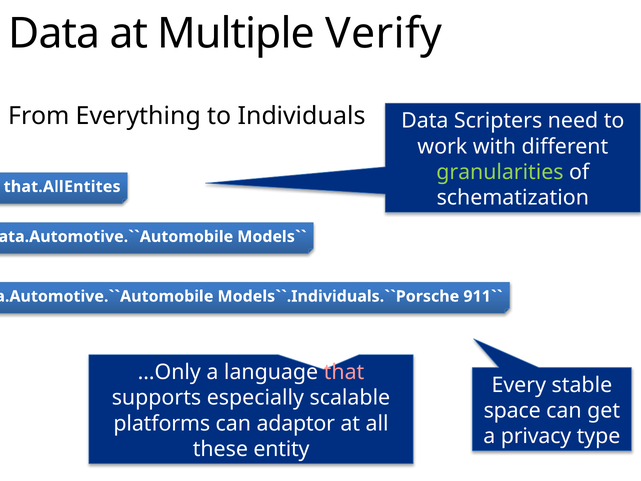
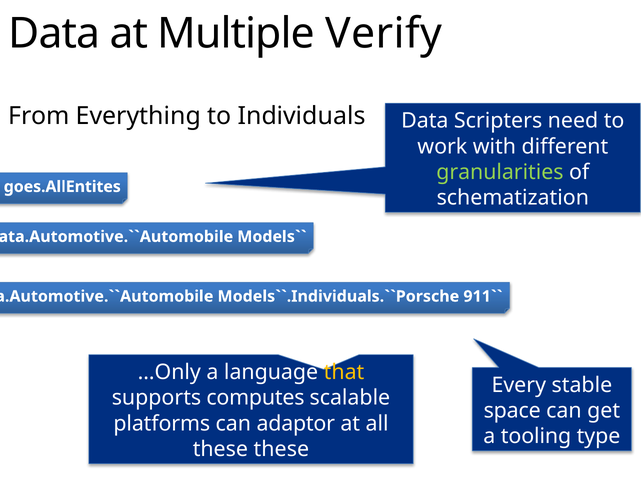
that.AllEntites: that.AllEntites -> goes.AllEntites
that colour: pink -> yellow
especially: especially -> computes
privacy: privacy -> tooling
these entity: entity -> these
